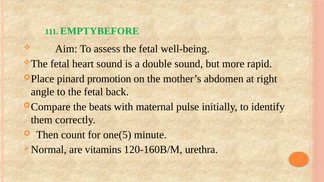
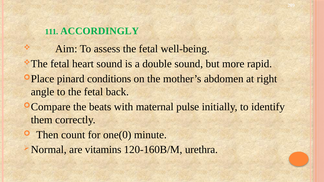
EMPTYBEFORE: EMPTYBEFORE -> ACCORDINGLY
promotion: promotion -> conditions
one(5: one(5 -> one(0
